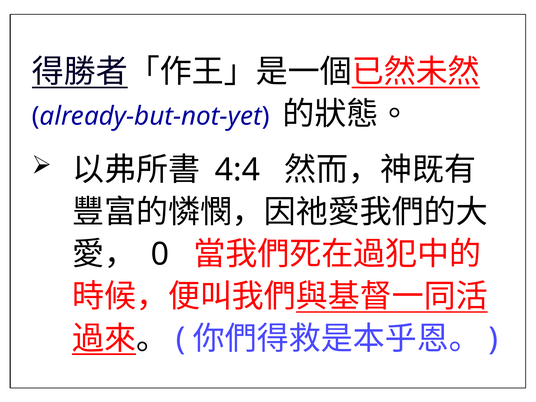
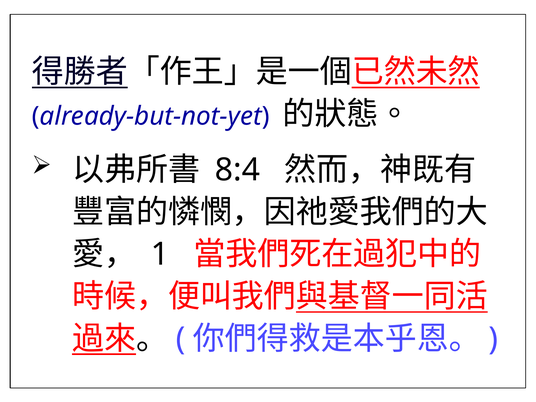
4:4: 4:4 -> 8:4
0: 0 -> 1
